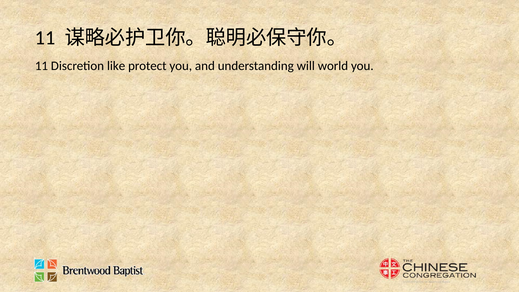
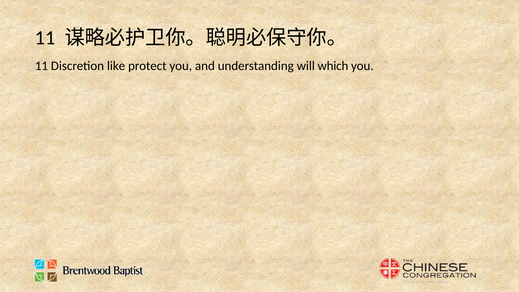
world: world -> which
